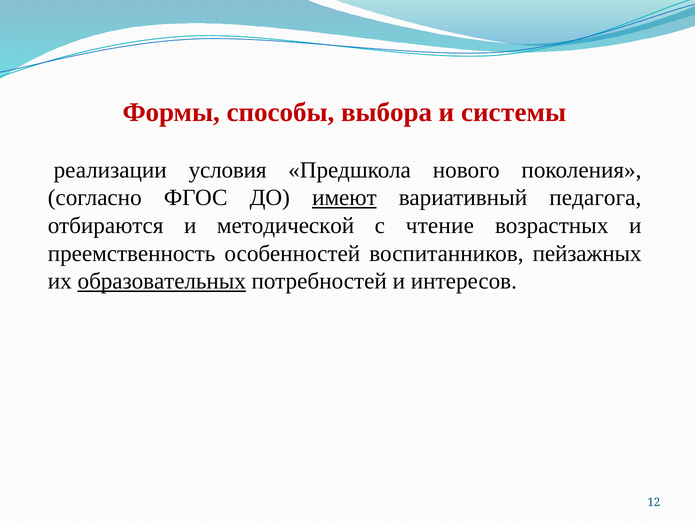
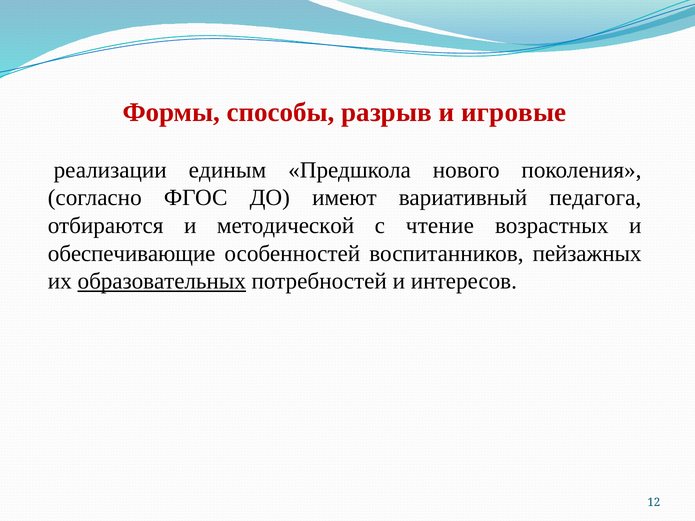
выбора: выбора -> разрыв
системы: системы -> игровые
условия: условия -> единым
имеют underline: present -> none
преемственность: преемственность -> обеспечивающие
